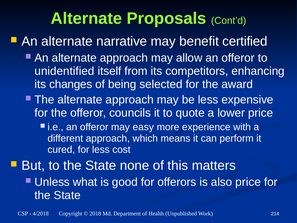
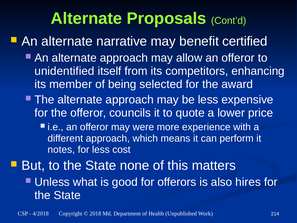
changes: changes -> member
easy: easy -> were
cured: cured -> notes
also price: price -> hires
